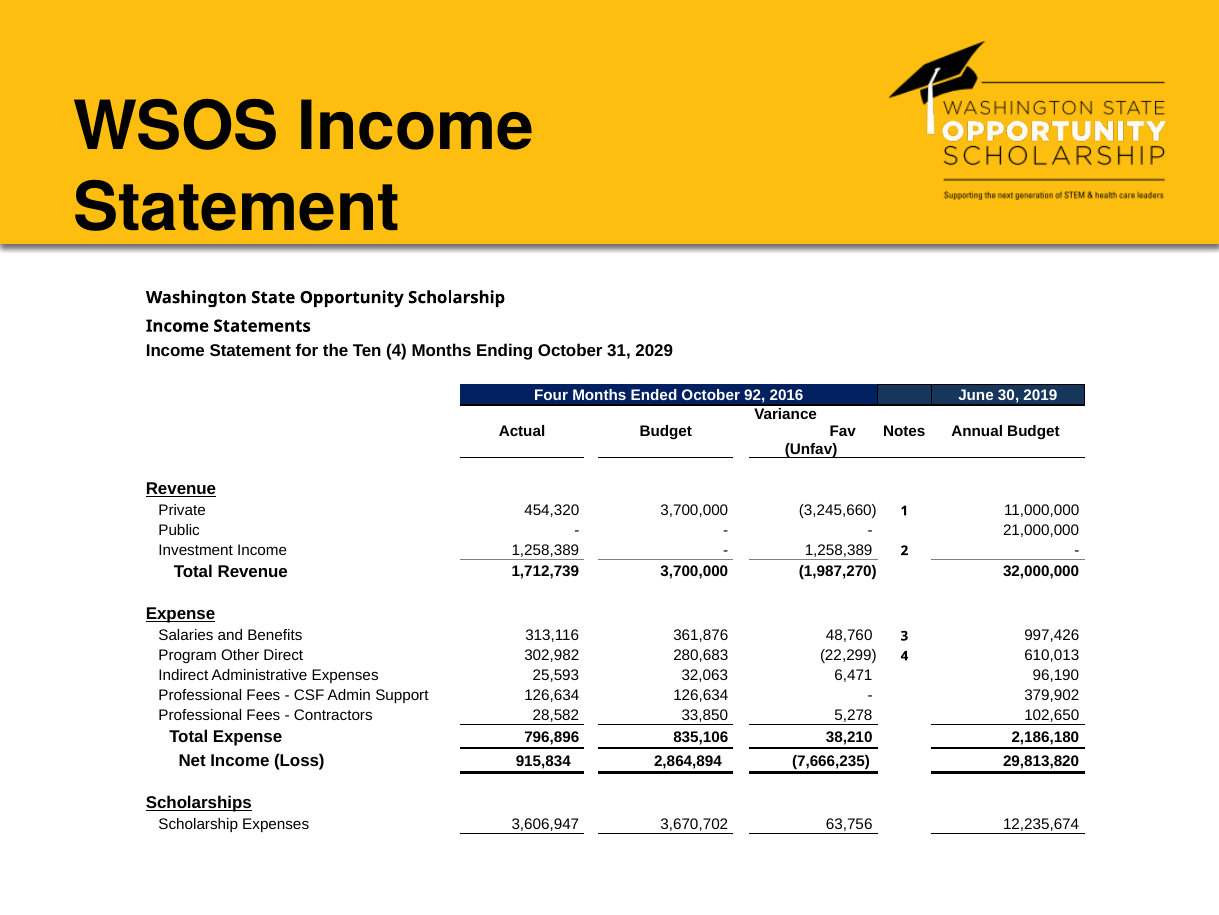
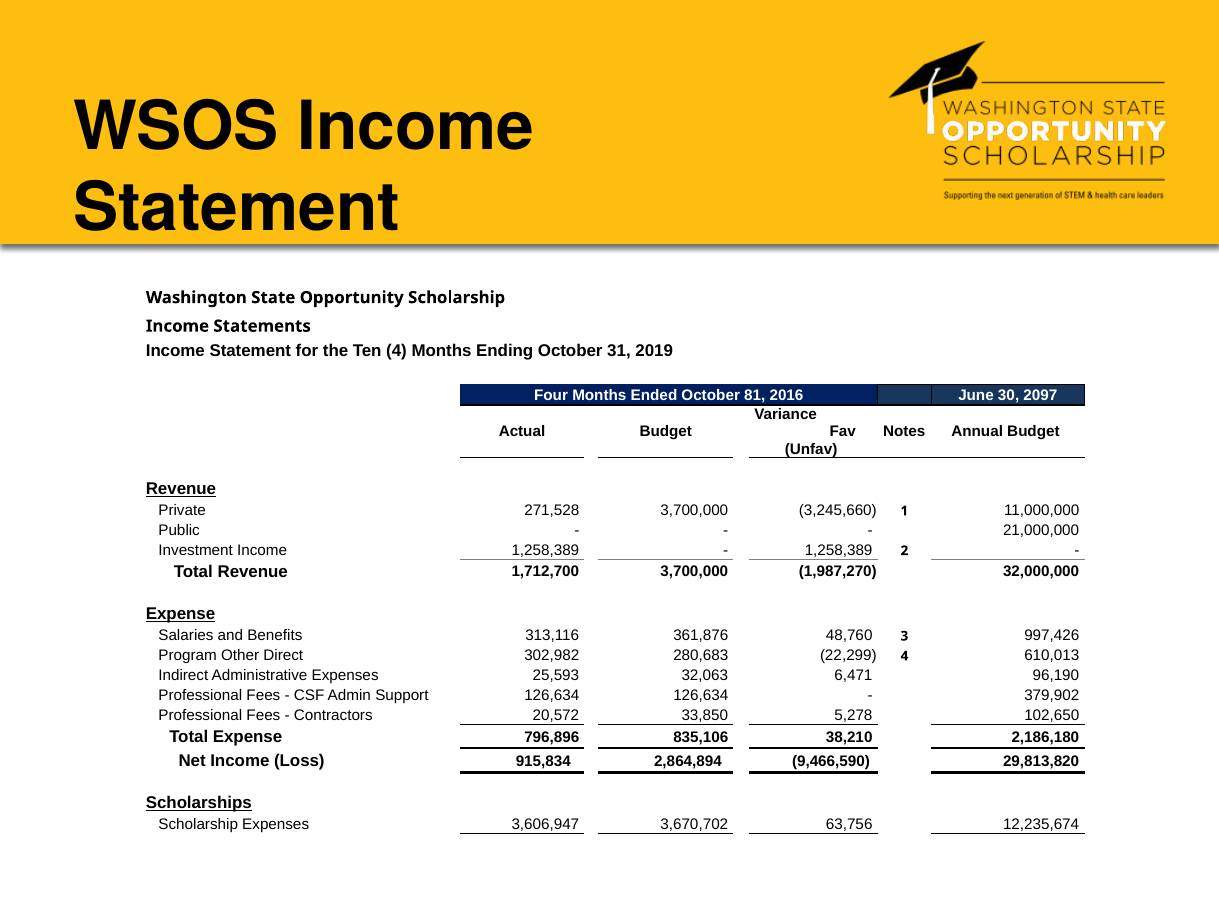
2029: 2029 -> 2019
92: 92 -> 81
2019: 2019 -> 2097
454,320: 454,320 -> 271,528
1,712,739: 1,712,739 -> 1,712,700
28,582: 28,582 -> 20,572
7,666,235: 7,666,235 -> 9,466,590
